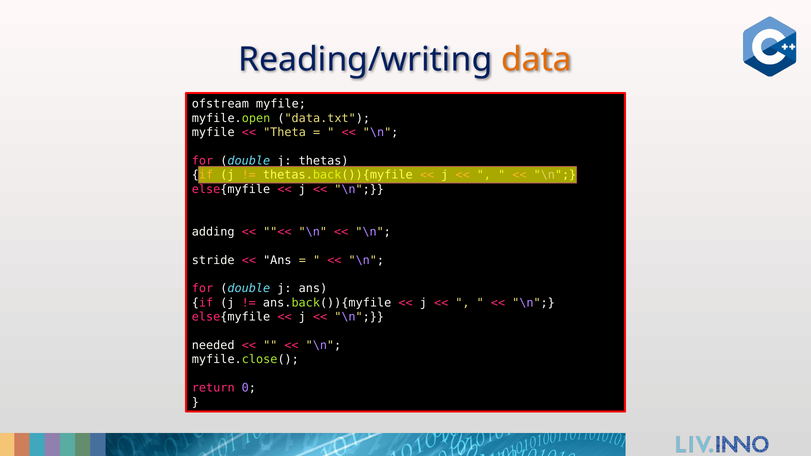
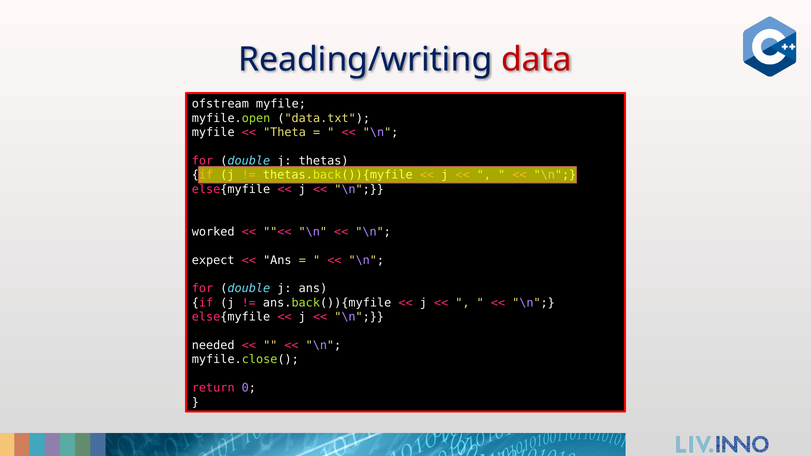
data colour: orange -> red
adding: adding -> worked
stride: stride -> expect
